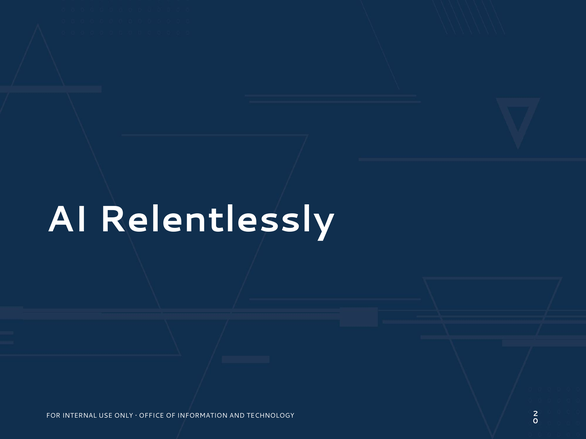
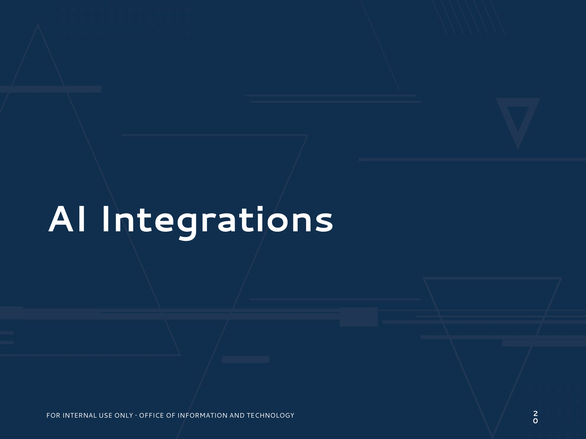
Relentlessly: Relentlessly -> Integrations
